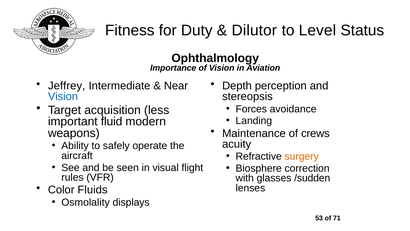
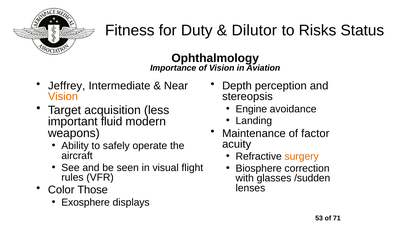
Level: Level -> Risks
Vision at (63, 96) colour: blue -> orange
Forces: Forces -> Engine
crews: crews -> factor
Fluids: Fluids -> Those
Osmolality: Osmolality -> Exosphere
